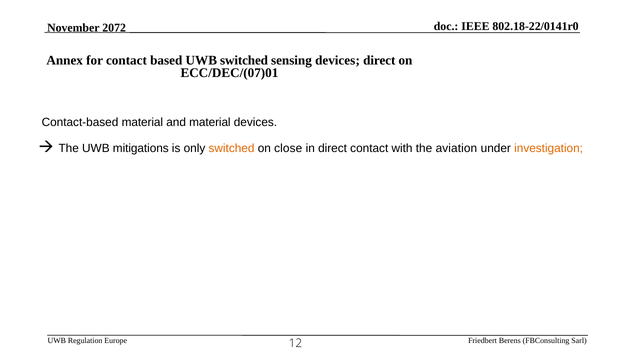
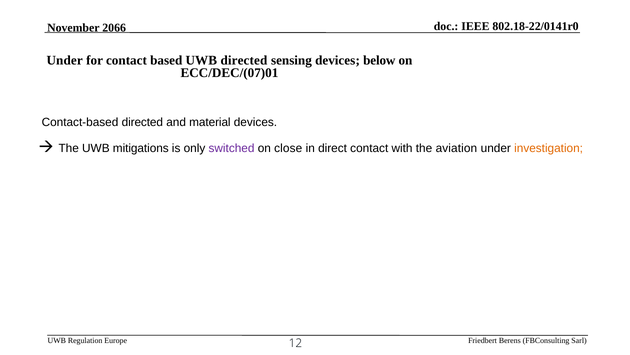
2072: 2072 -> 2066
Annex at (65, 60): Annex -> Under
UWB switched: switched -> directed
devices direct: direct -> below
Contact-based material: material -> directed
switched at (232, 148) colour: orange -> purple
